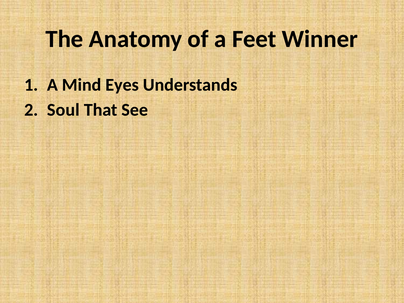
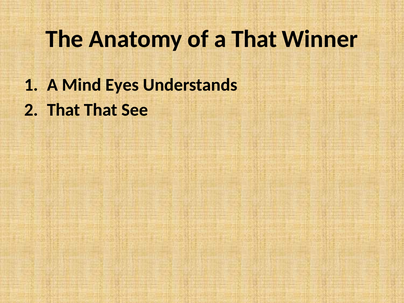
a Feet: Feet -> That
Soul at (63, 110): Soul -> That
